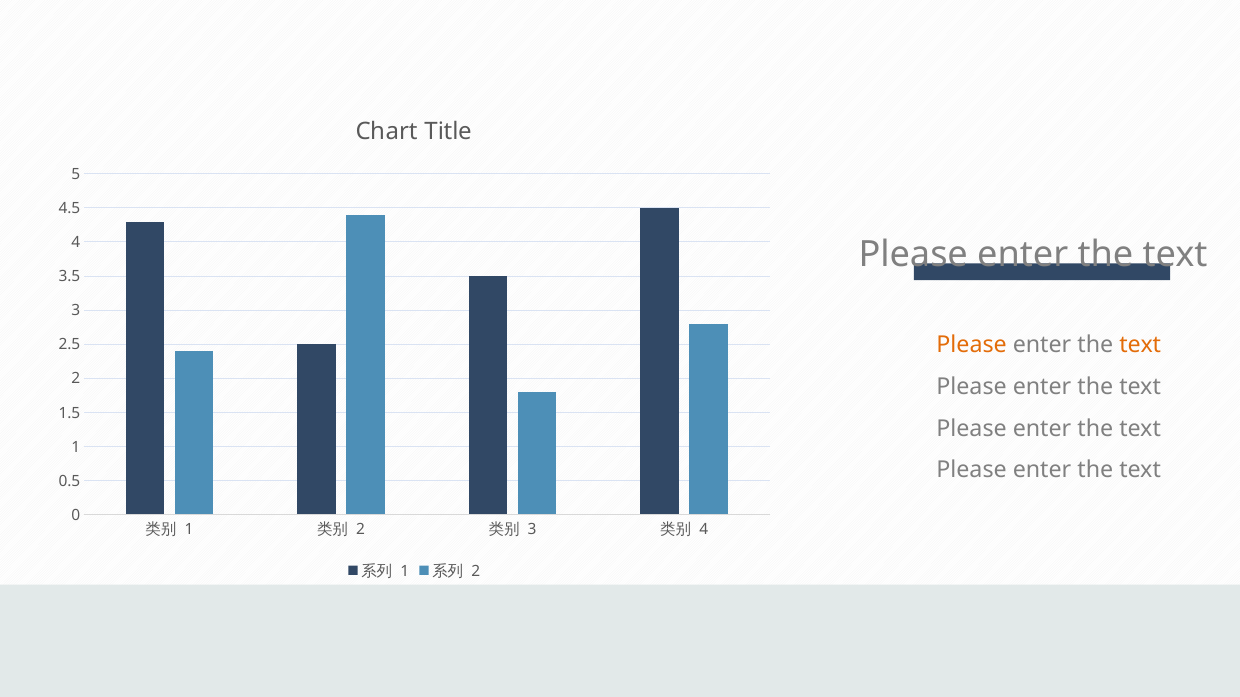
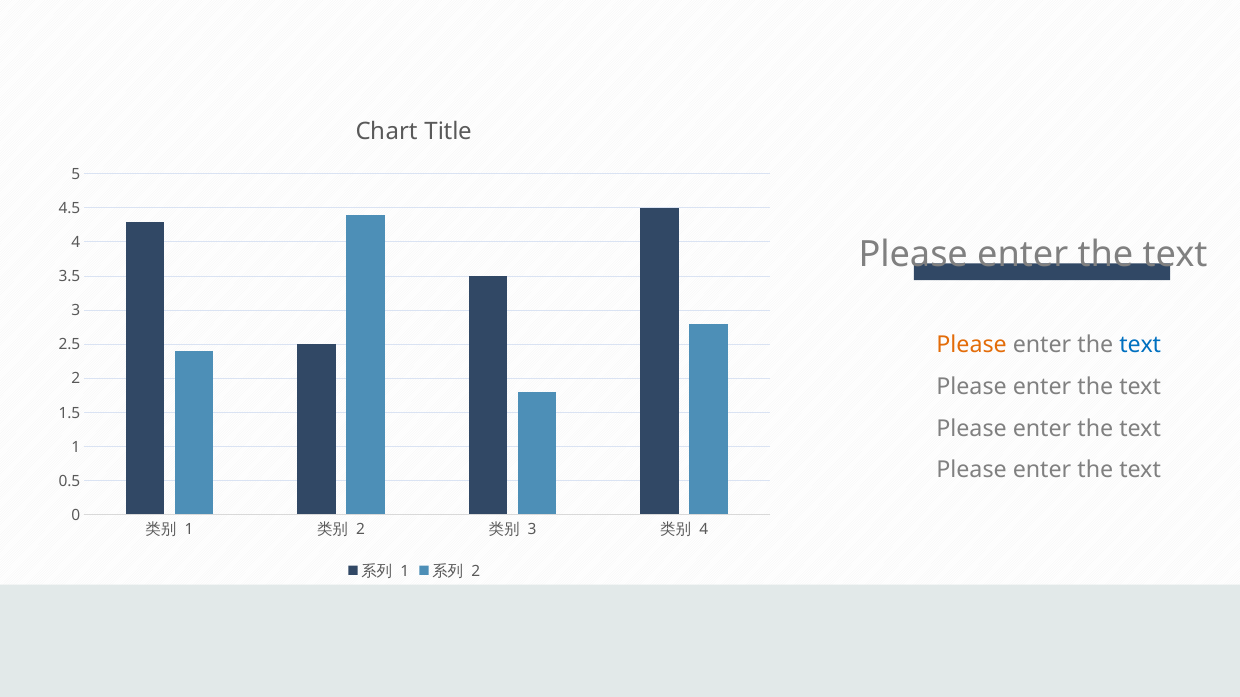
text at (1140, 345) colour: orange -> blue
